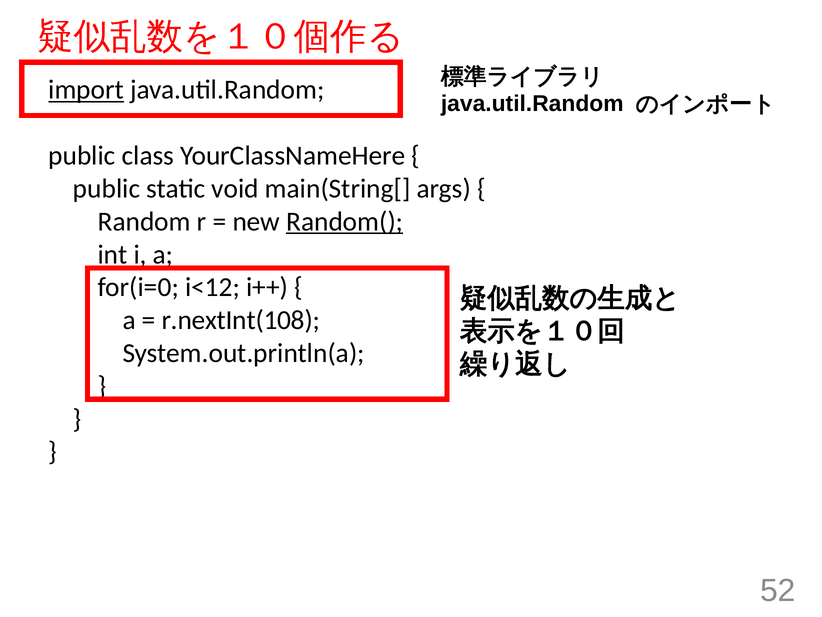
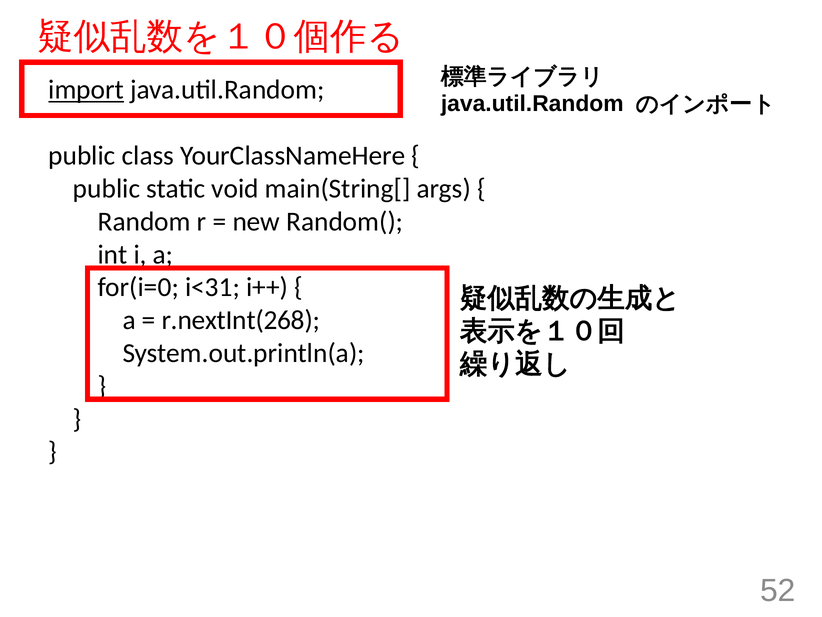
Random( underline: present -> none
i<12: i<12 -> i<31
r.nextInt(108: r.nextInt(108 -> r.nextInt(268
